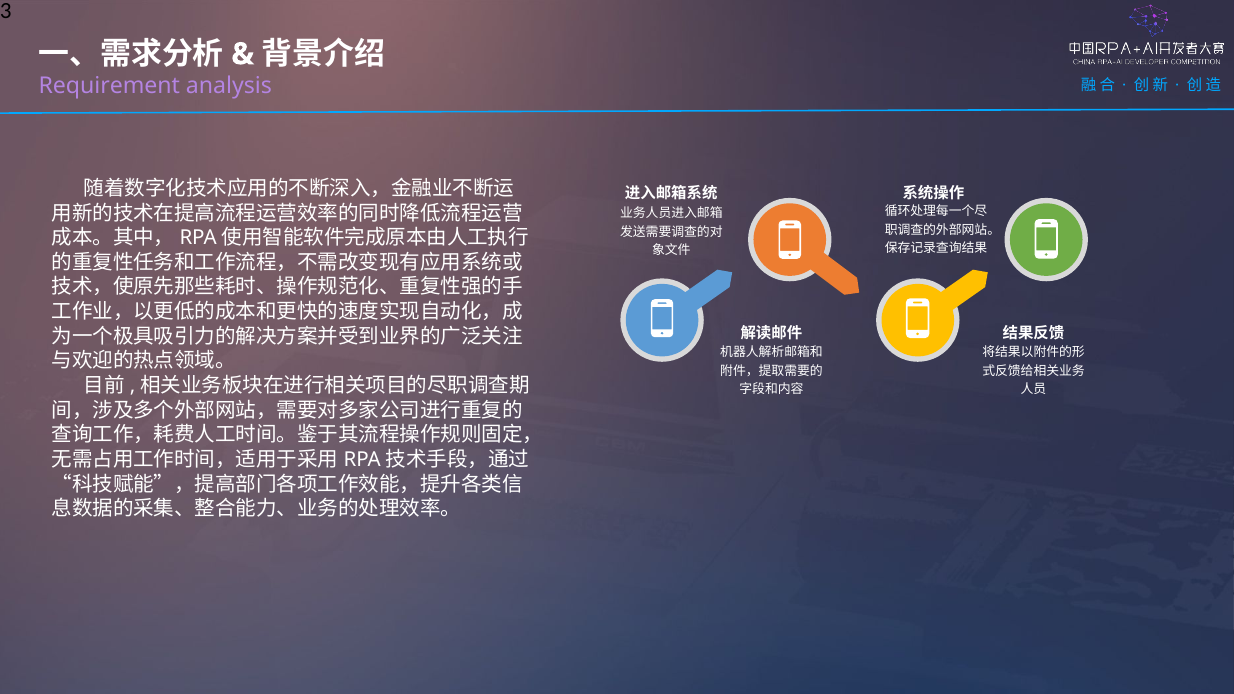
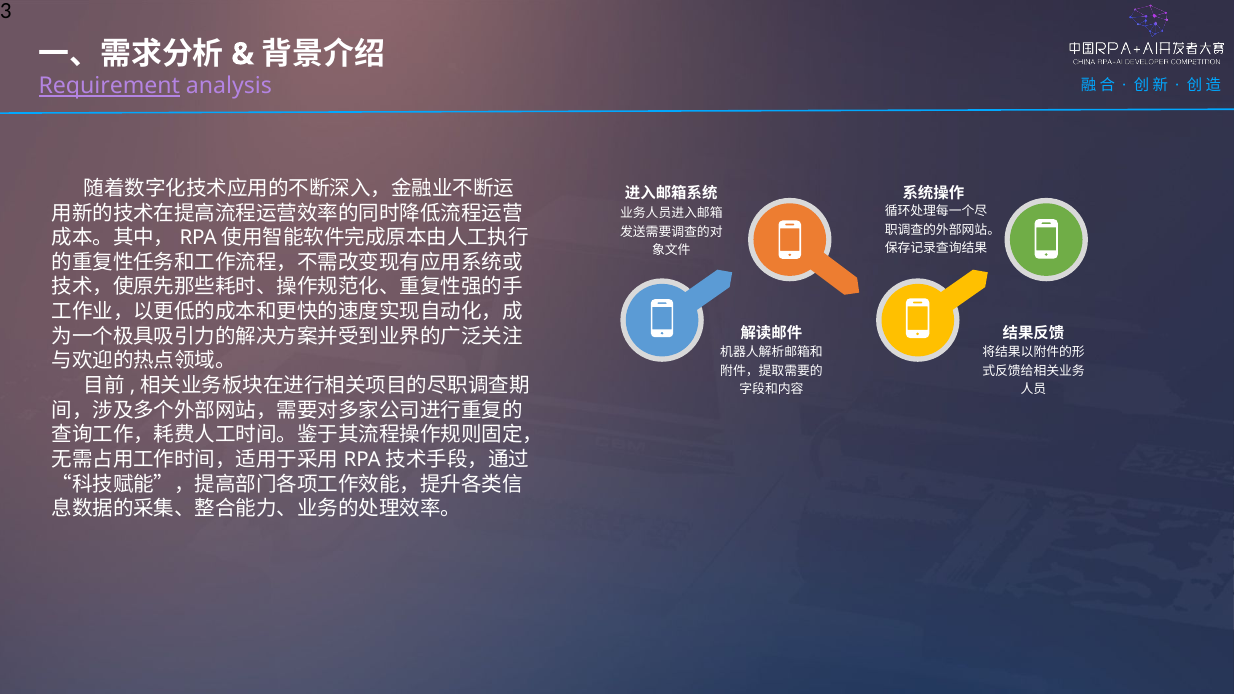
Requirement underline: none -> present
